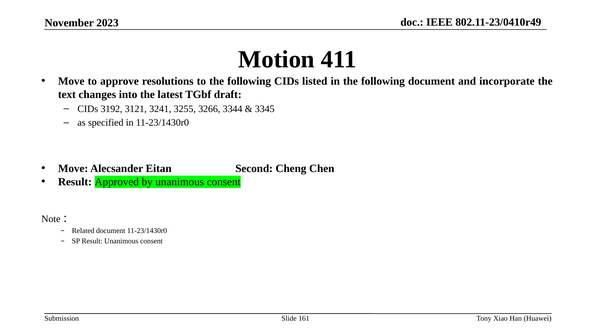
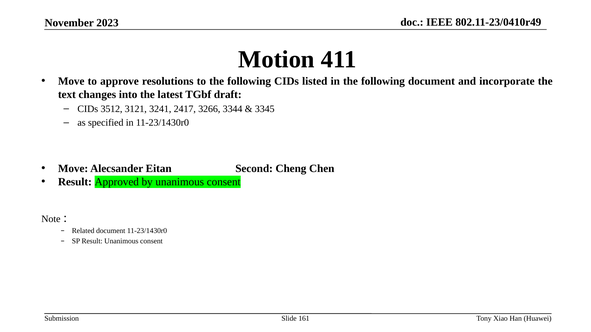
3192: 3192 -> 3512
3255: 3255 -> 2417
